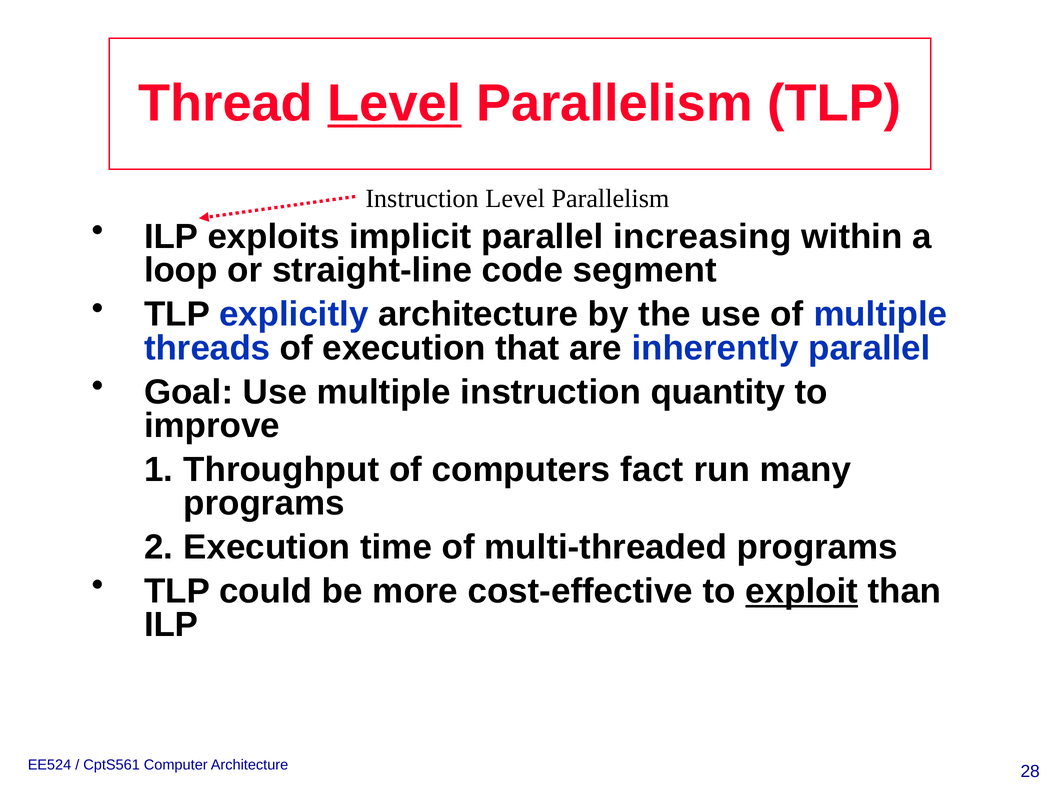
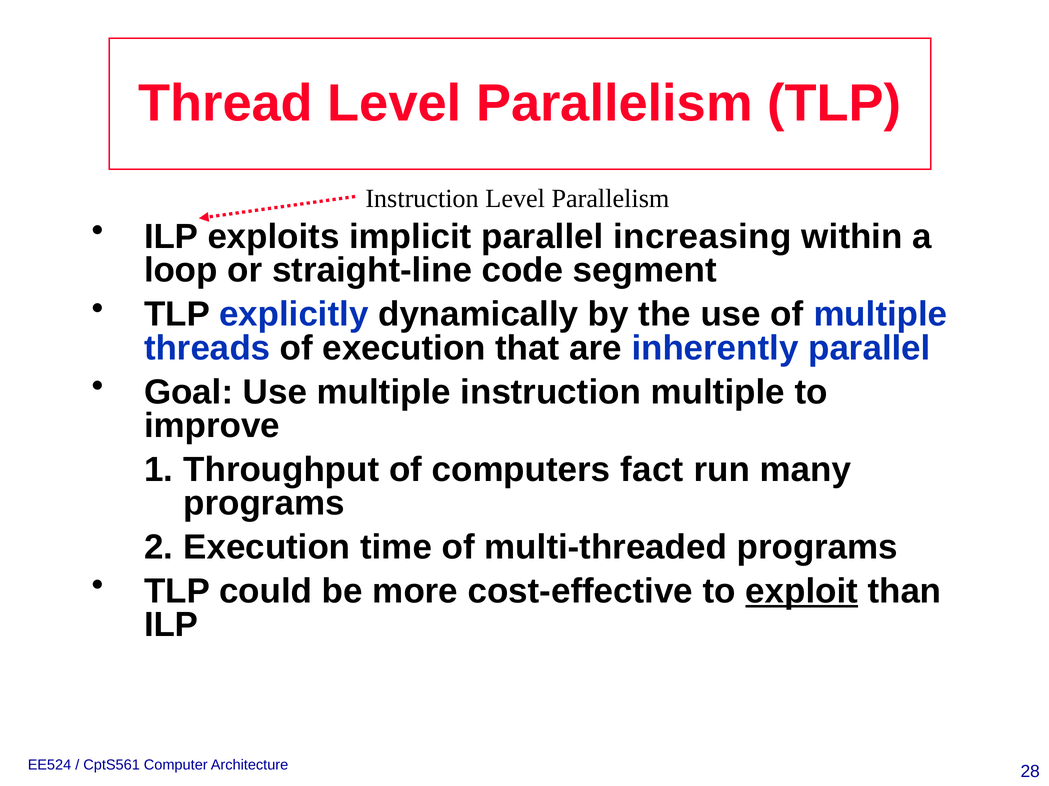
Level at (394, 103) underline: present -> none
explicitly architecture: architecture -> dynamically
instruction quantity: quantity -> multiple
